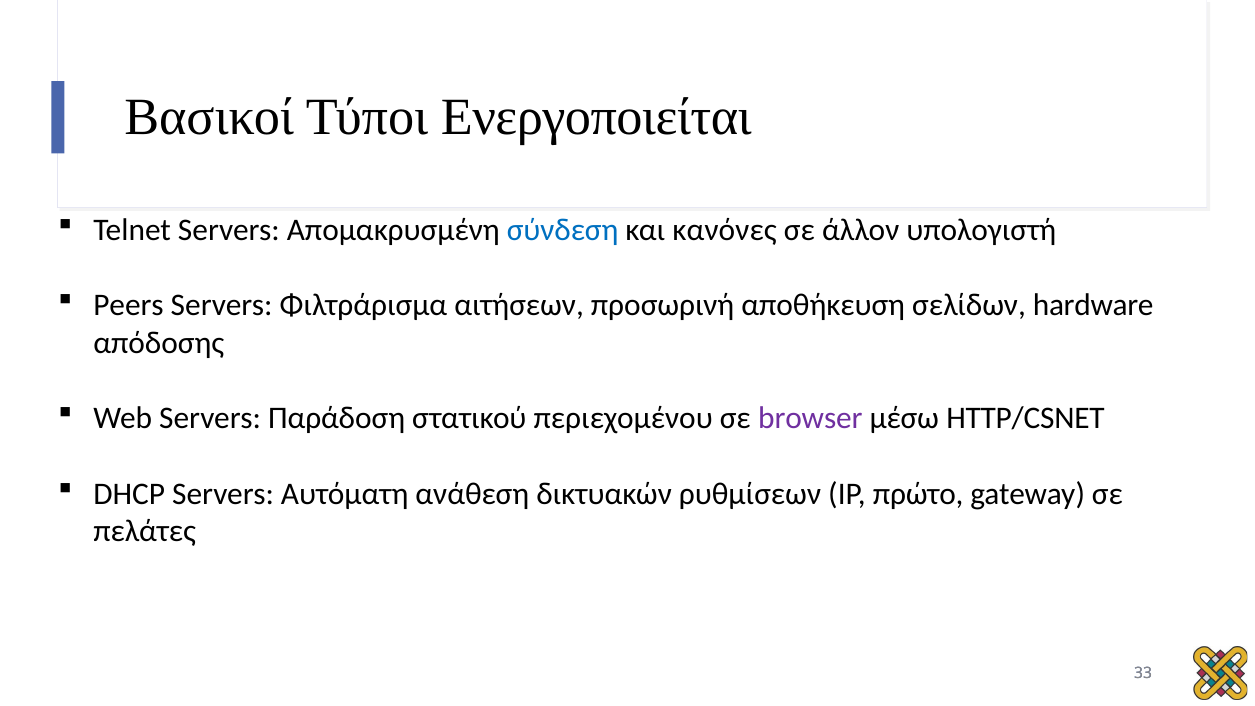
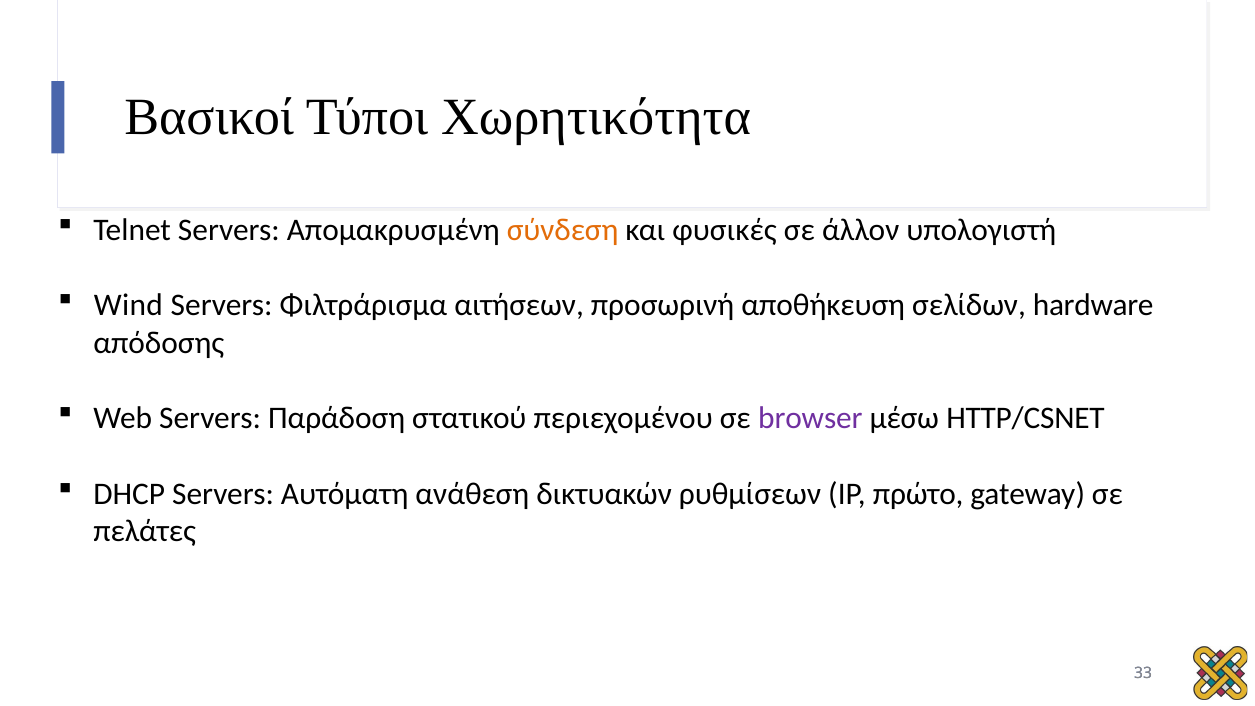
Ενεργοποιείται: Ενεργοποιείται -> Χωρητικότητα
σύνδεση colour: blue -> orange
κανόνες: κανόνες -> φυσικές
Peers: Peers -> Wind
